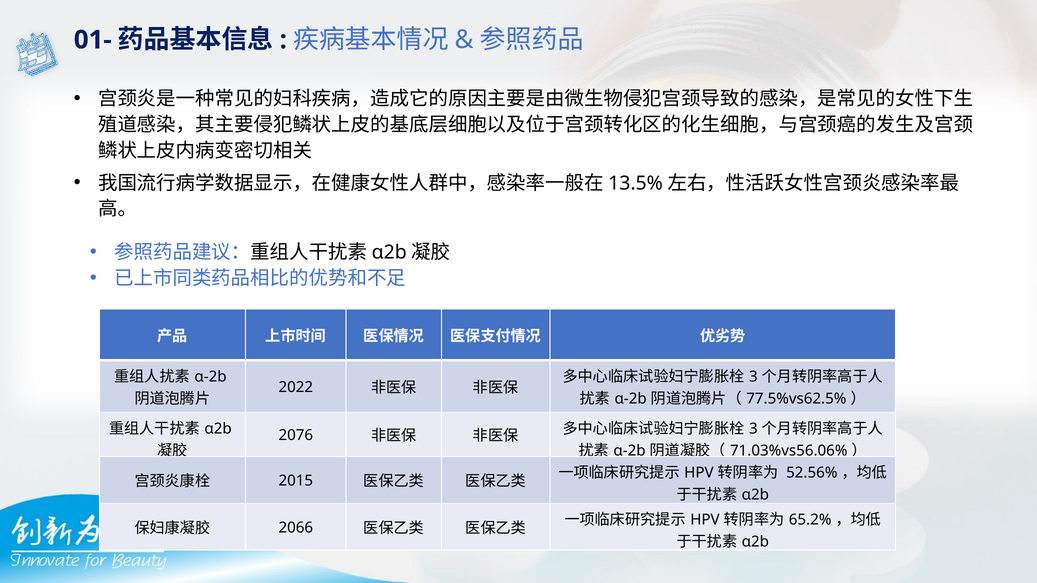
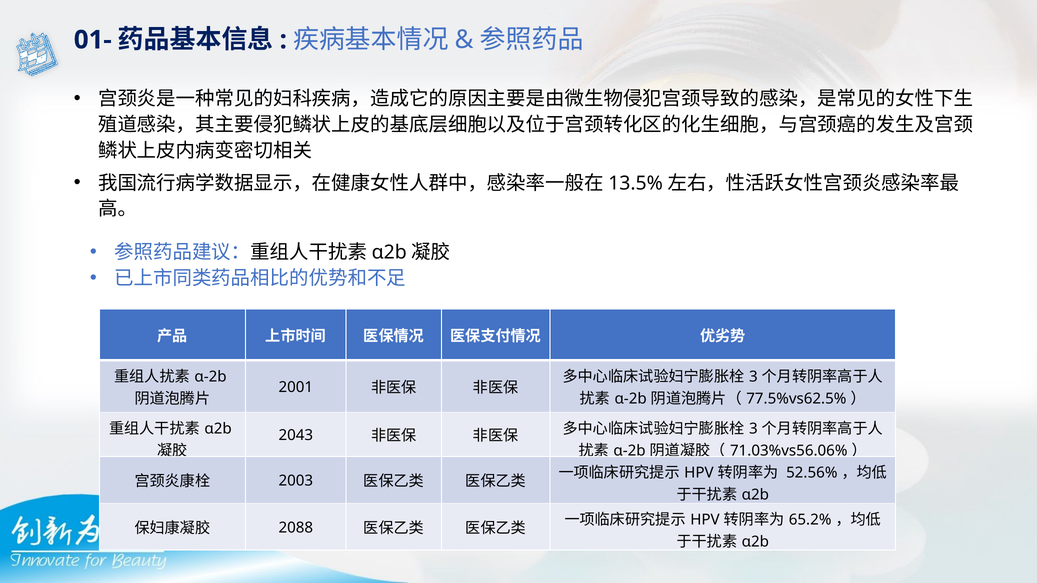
2022: 2022 -> 2001
2076: 2076 -> 2043
2015: 2015 -> 2003
2066: 2066 -> 2088
